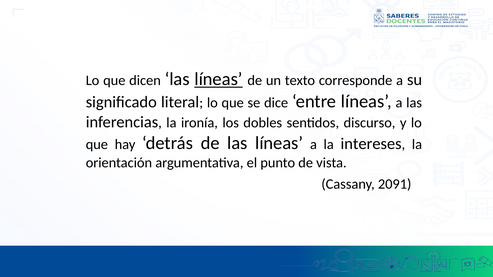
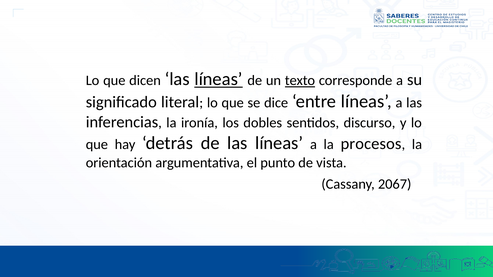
texto underline: none -> present
intereses: intereses -> procesos
2091: 2091 -> 2067
